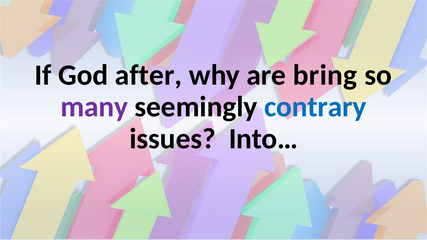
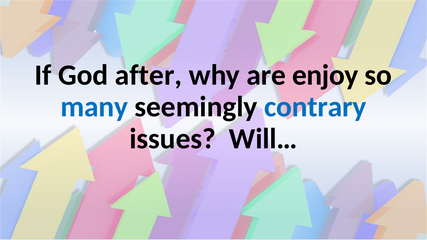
bring: bring -> enjoy
many colour: purple -> blue
Into…: Into… -> Will…
